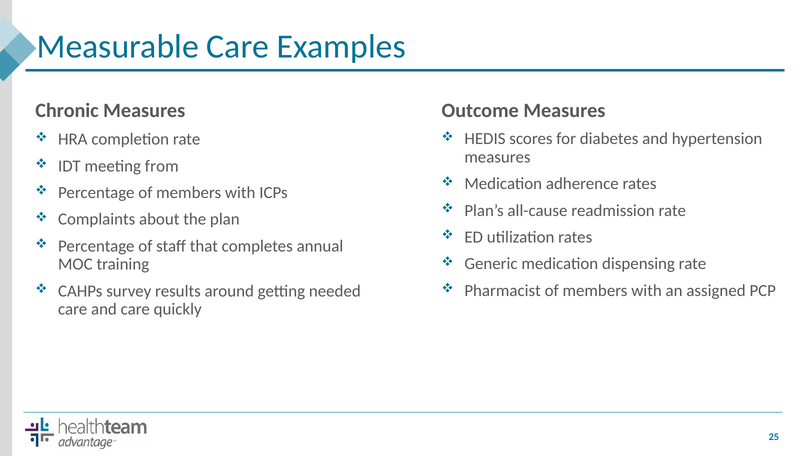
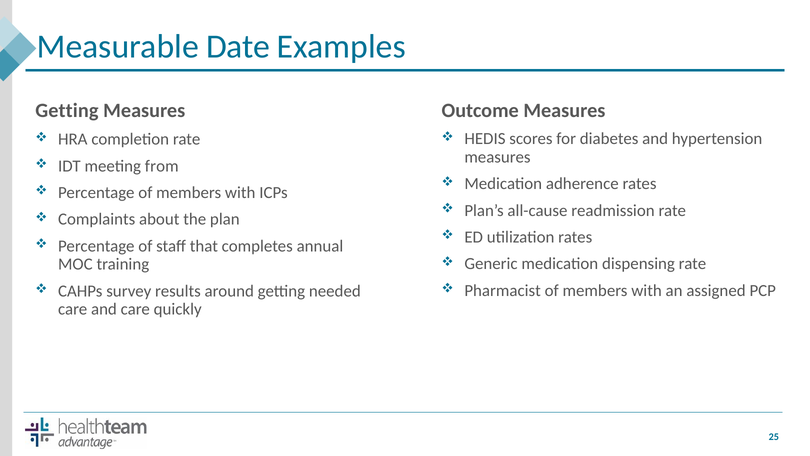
Measurable Care: Care -> Date
Chronic at (67, 111): Chronic -> Getting
